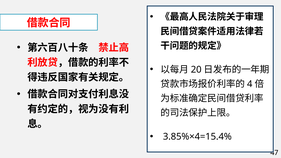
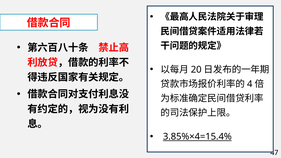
3.85%×4=15.4% underline: none -> present
